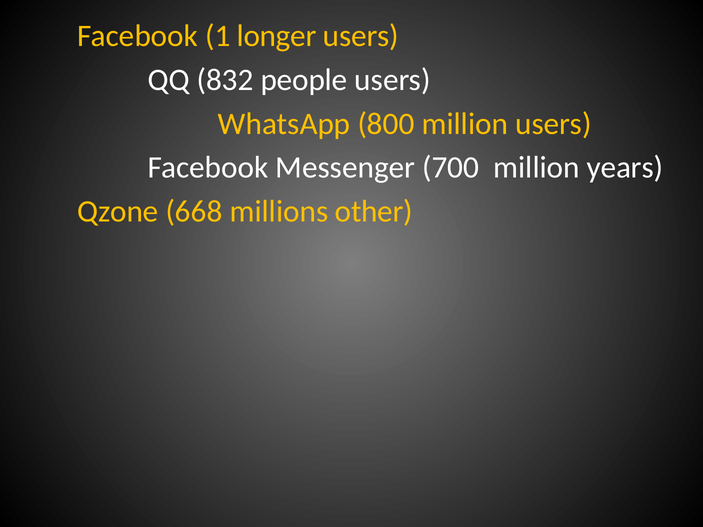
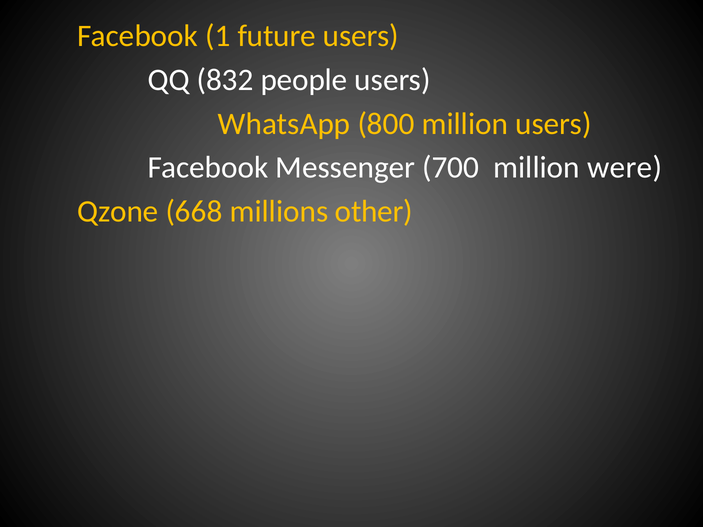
longer: longer -> future
years: years -> were
